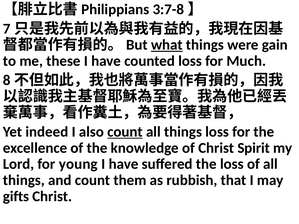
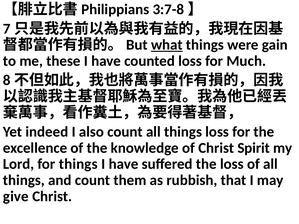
count at (125, 132) underline: present -> none
for young: young -> things
gifts: gifts -> give
